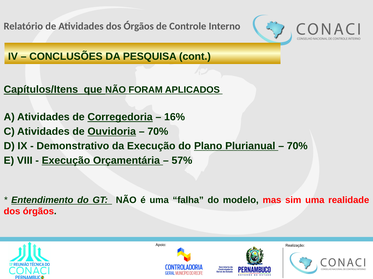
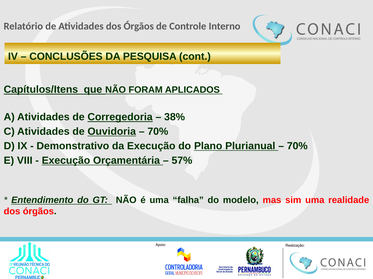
16%: 16% -> 38%
